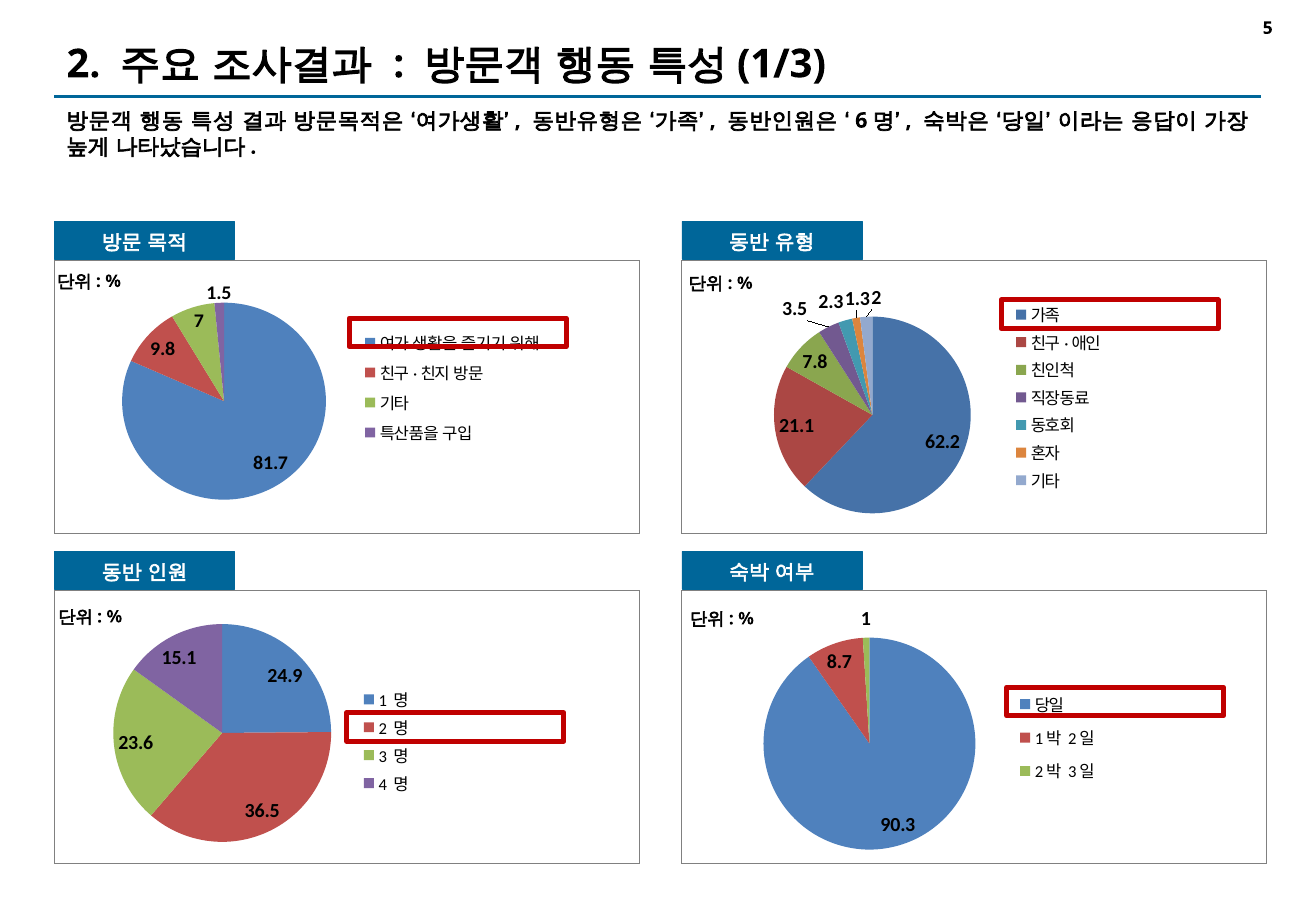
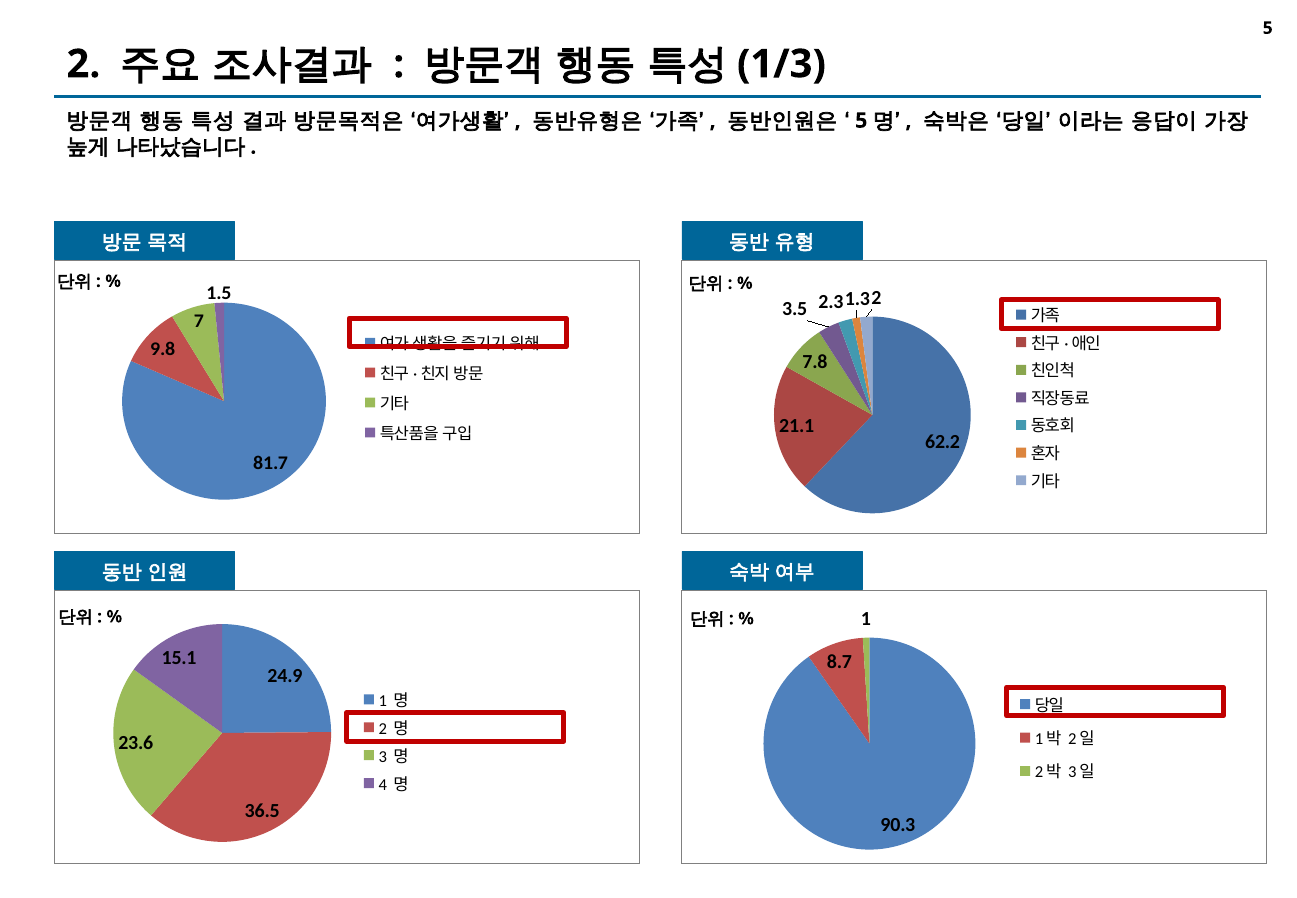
6: 6 -> 5
